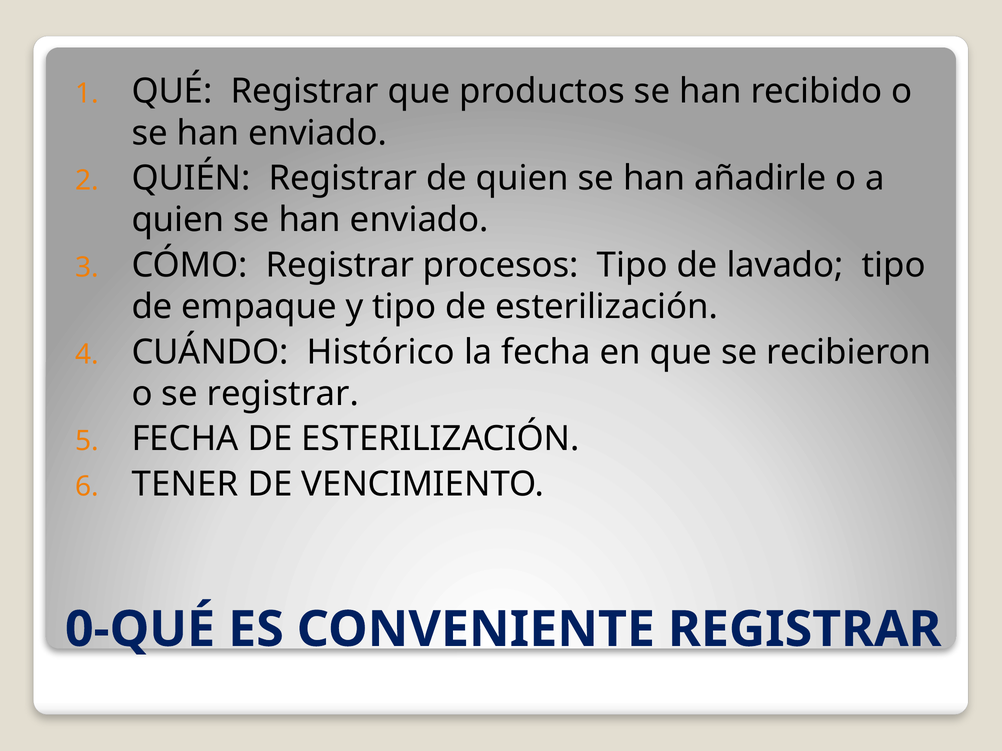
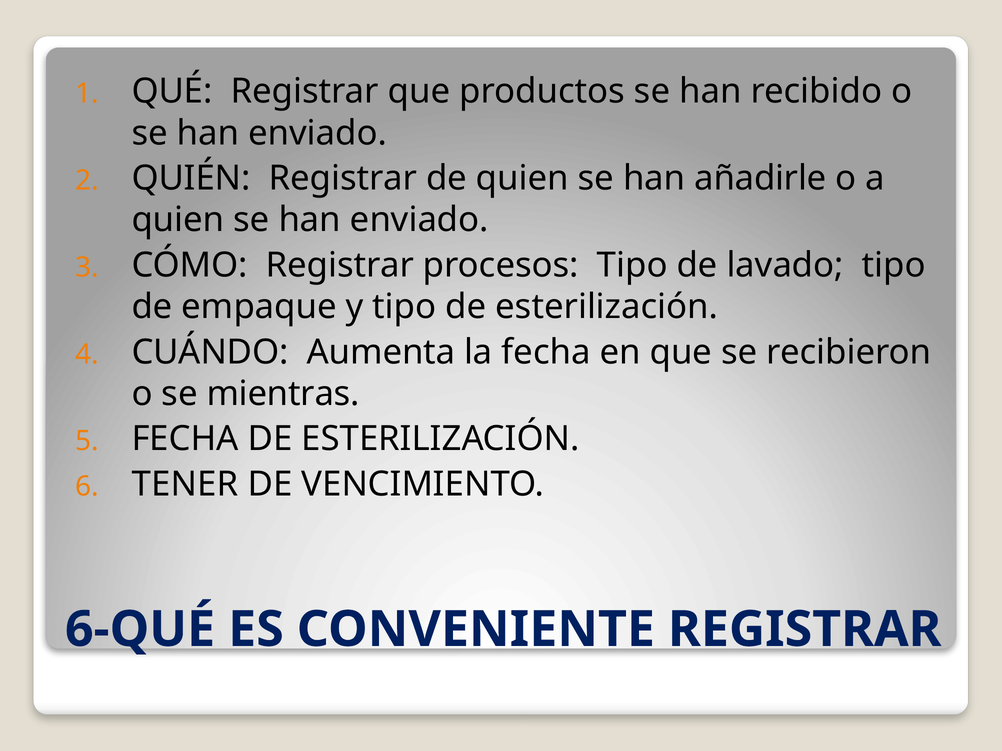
Histórico: Histórico -> Aumenta
se registrar: registrar -> mientras
0-QUÉ: 0-QUÉ -> 6-QUÉ
